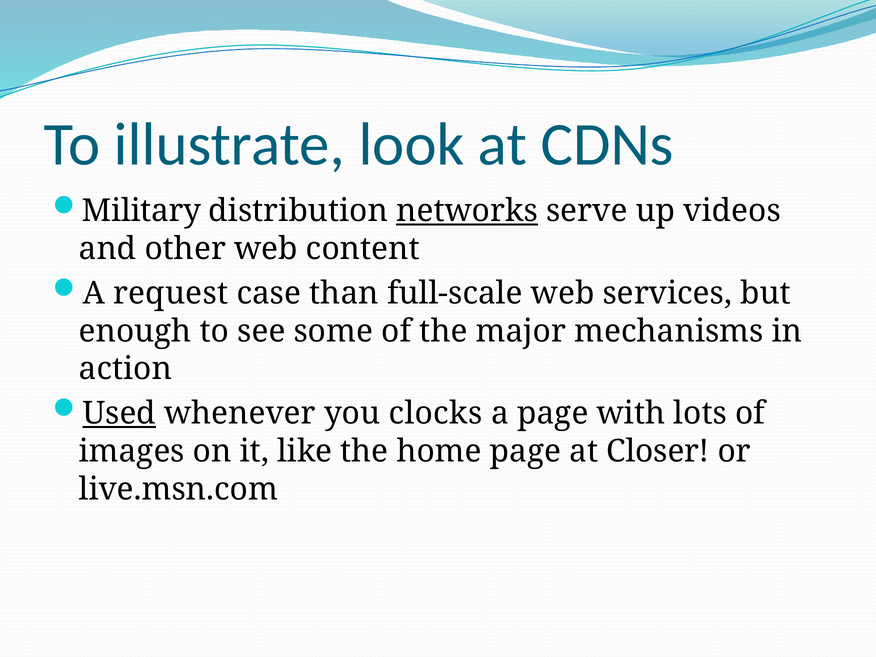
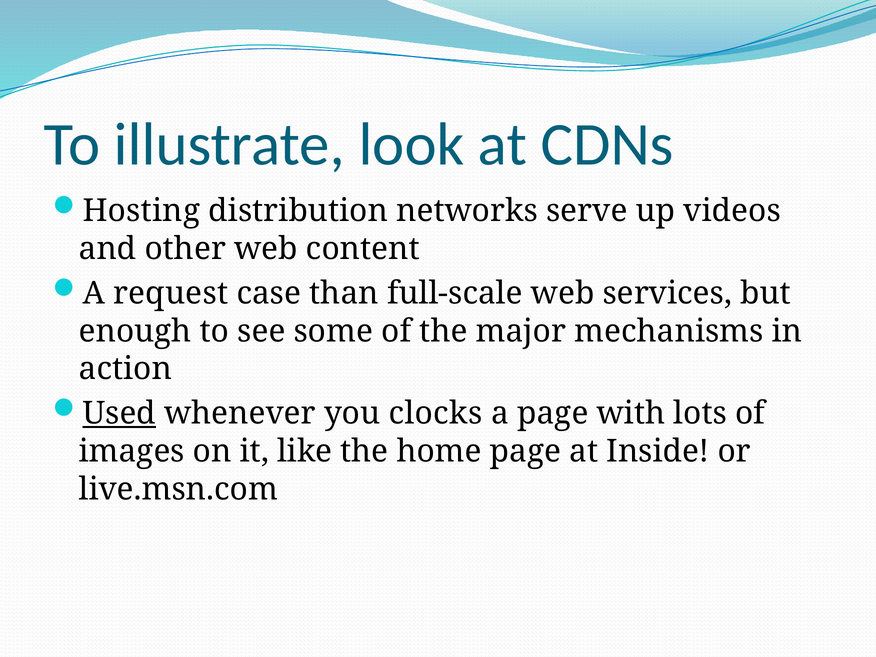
Military: Military -> Hosting
networks underline: present -> none
Closer: Closer -> Inside
